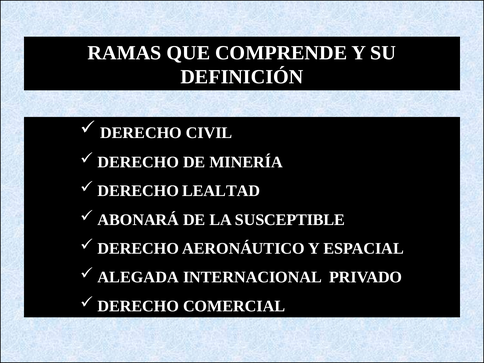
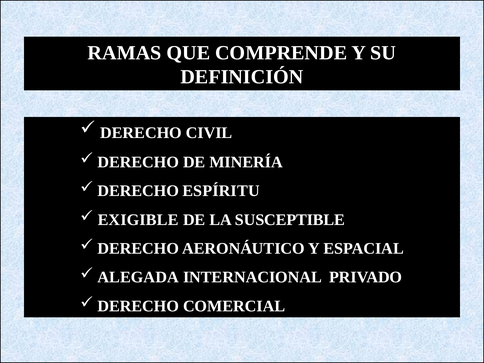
LEALTAD: LEALTAD -> ESPÍRITU
ABONARÁ: ABONARÁ -> EXIGIBLE
